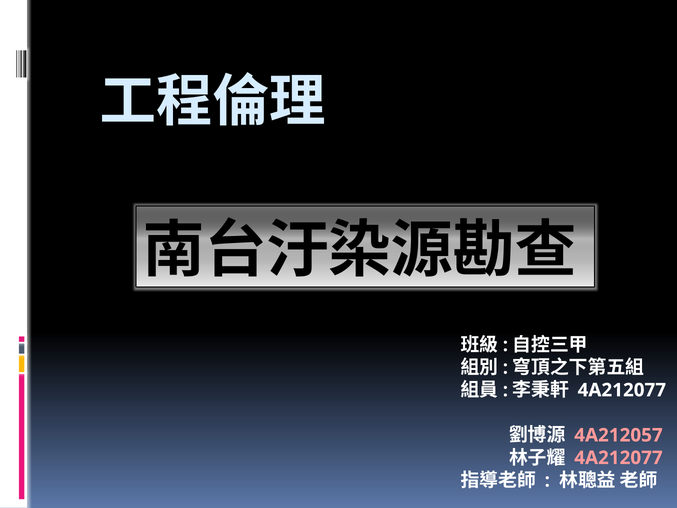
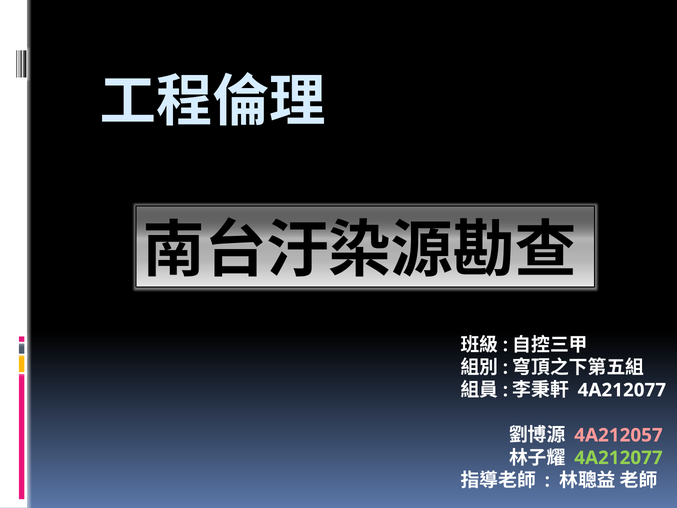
4A212077 at (618, 458) colour: pink -> light green
